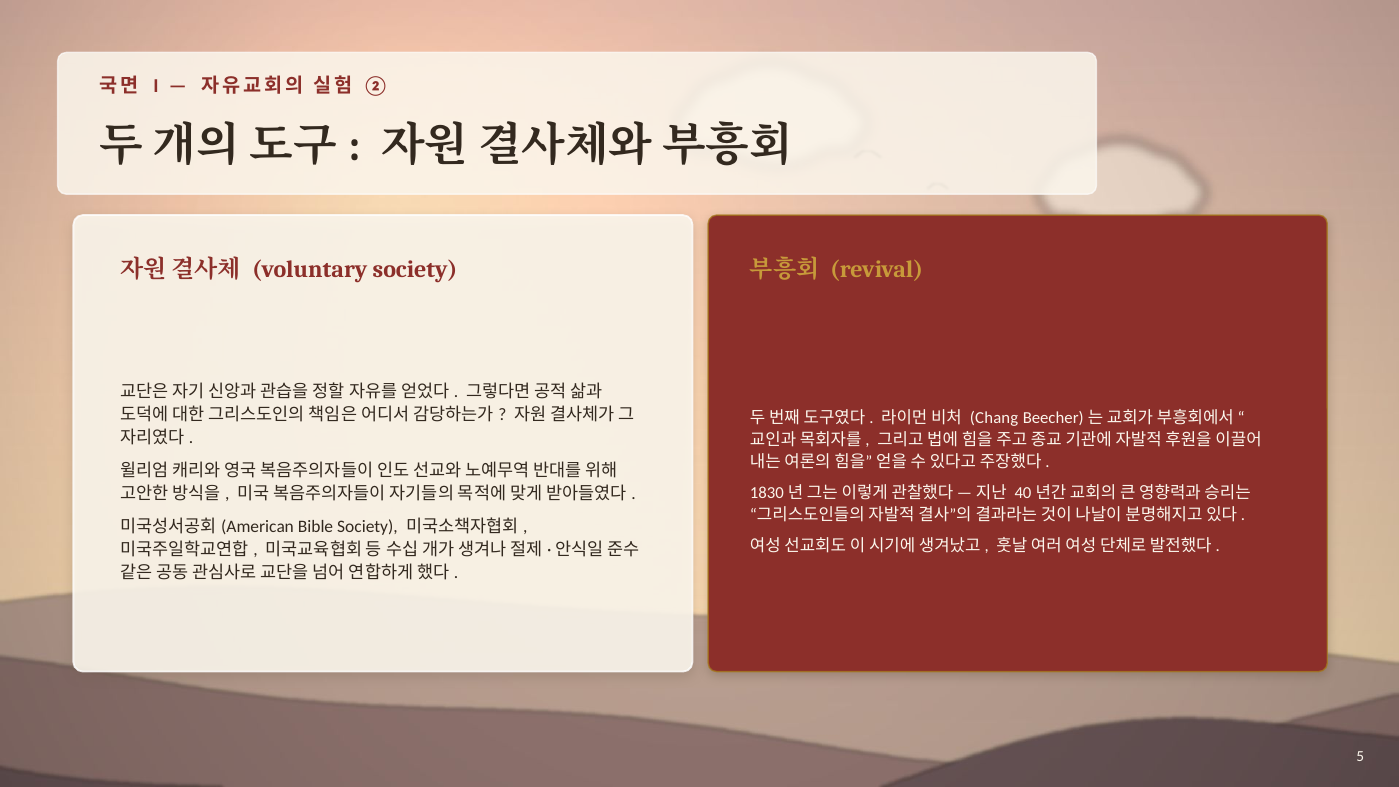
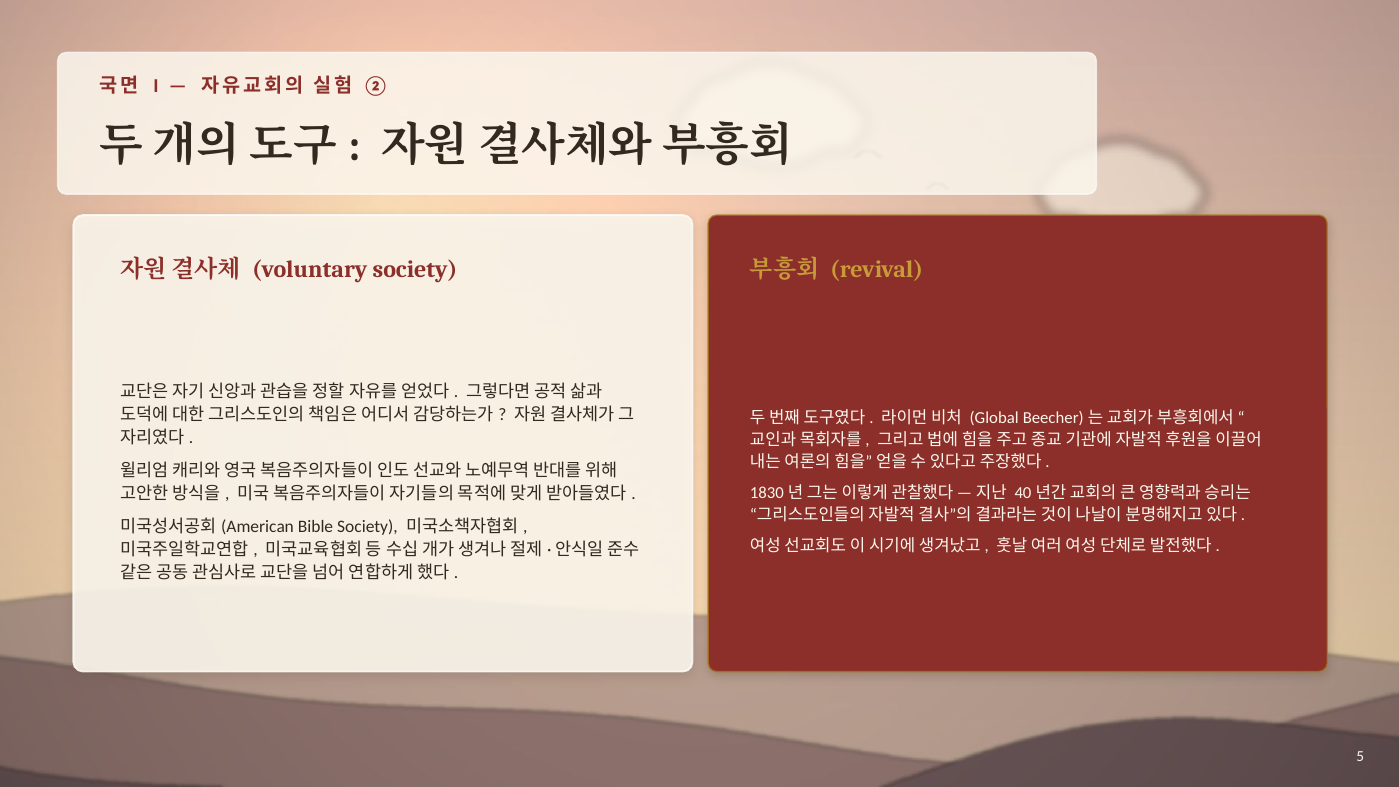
Chang: Chang -> Global
